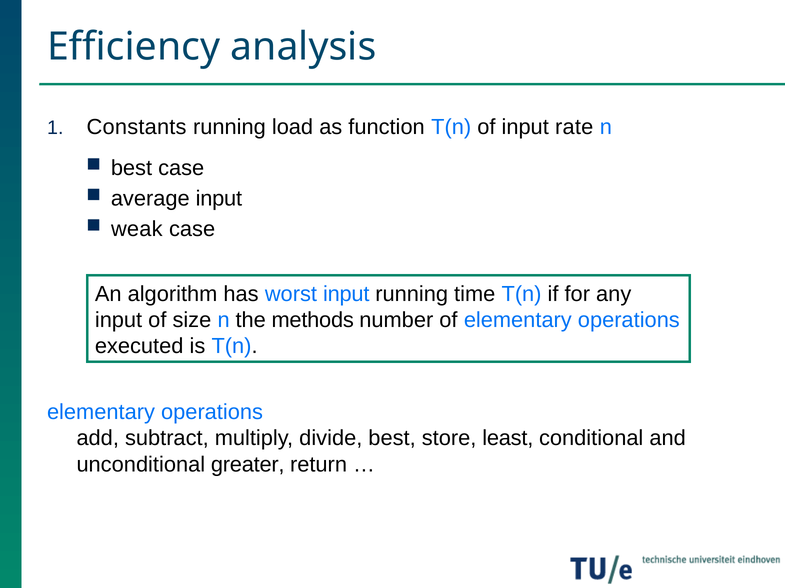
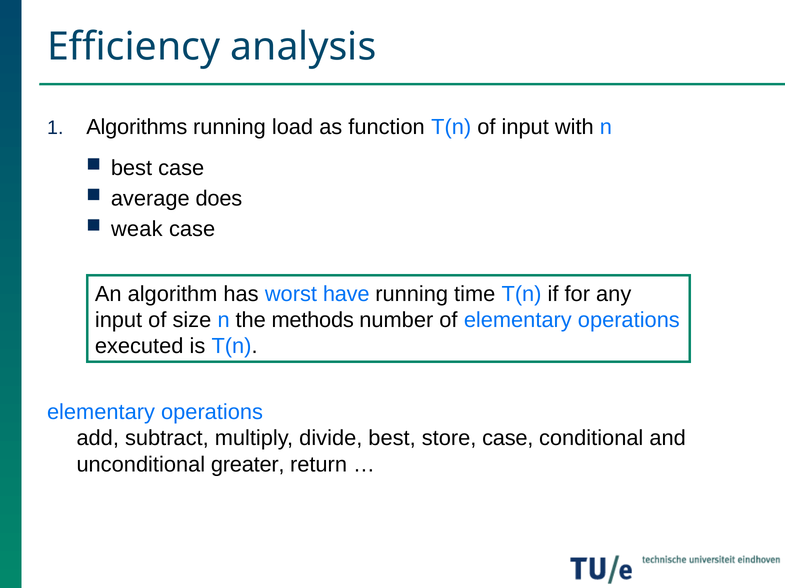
Constants: Constants -> Algorithms
rate: rate -> with
average input: input -> does
worst input: input -> have
store least: least -> case
